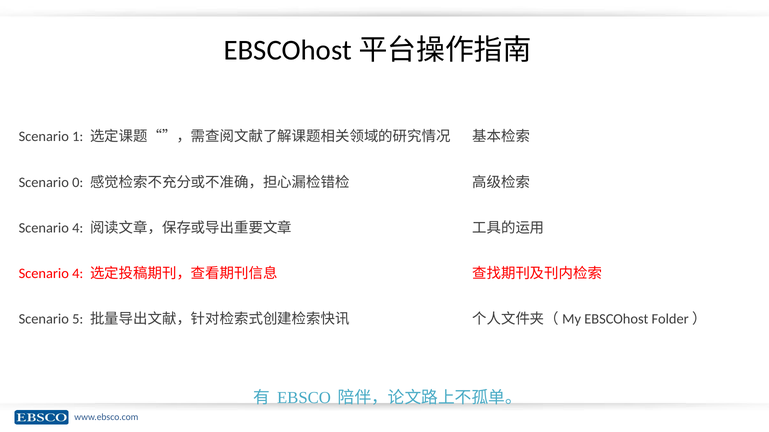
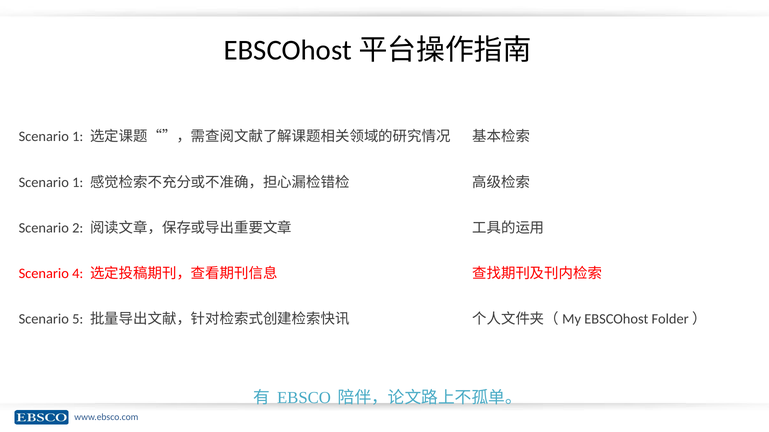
0 at (78, 183): 0 -> 1
4 at (78, 228): 4 -> 2
